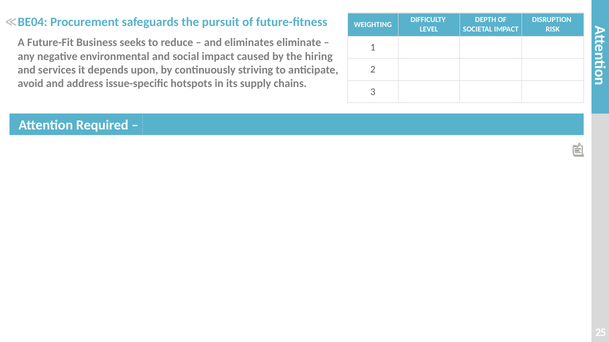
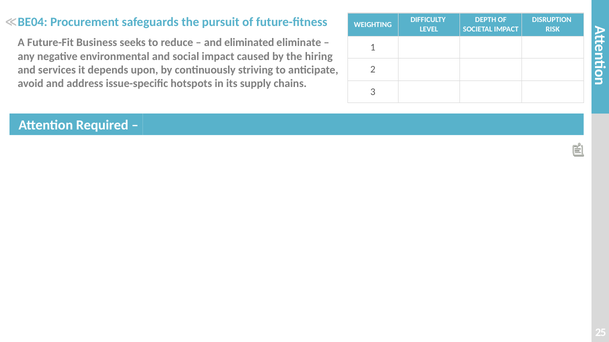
eliminates: eliminates -> eliminated
